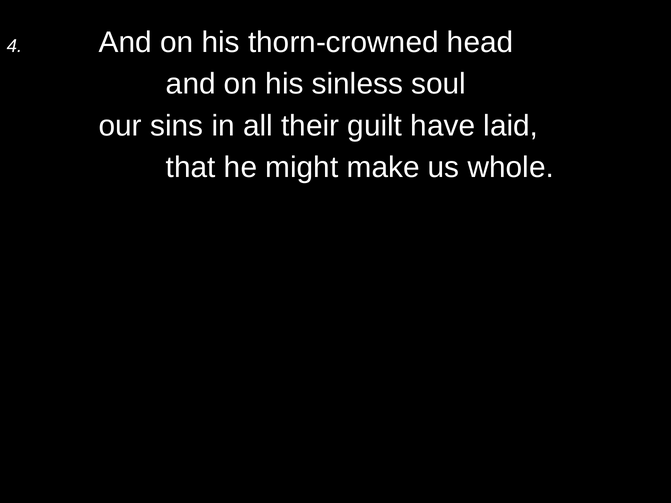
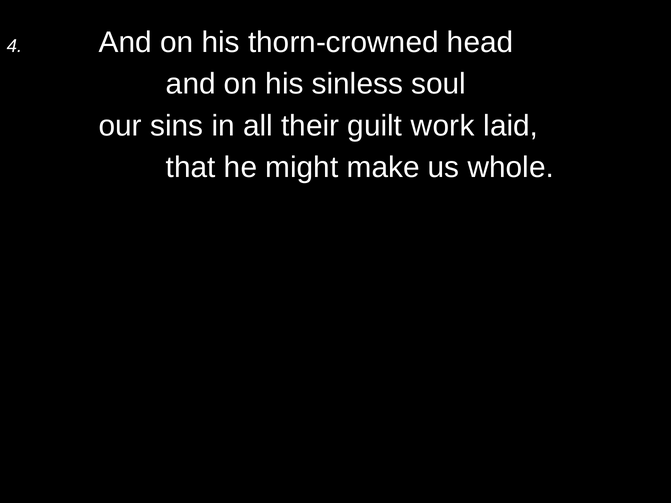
have: have -> work
